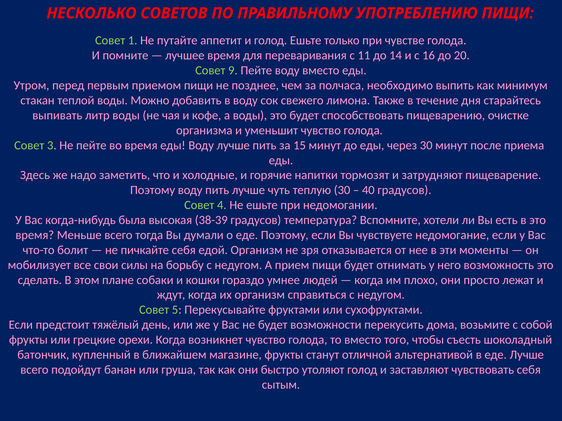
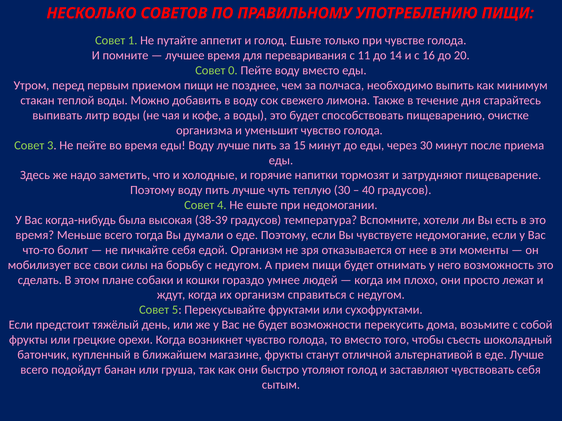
9: 9 -> 0
